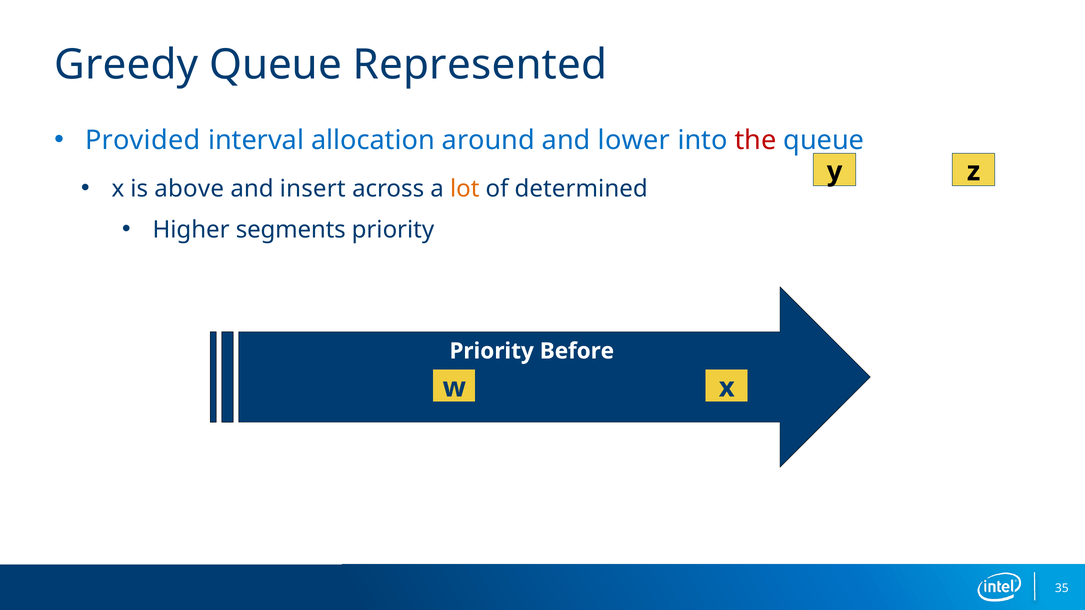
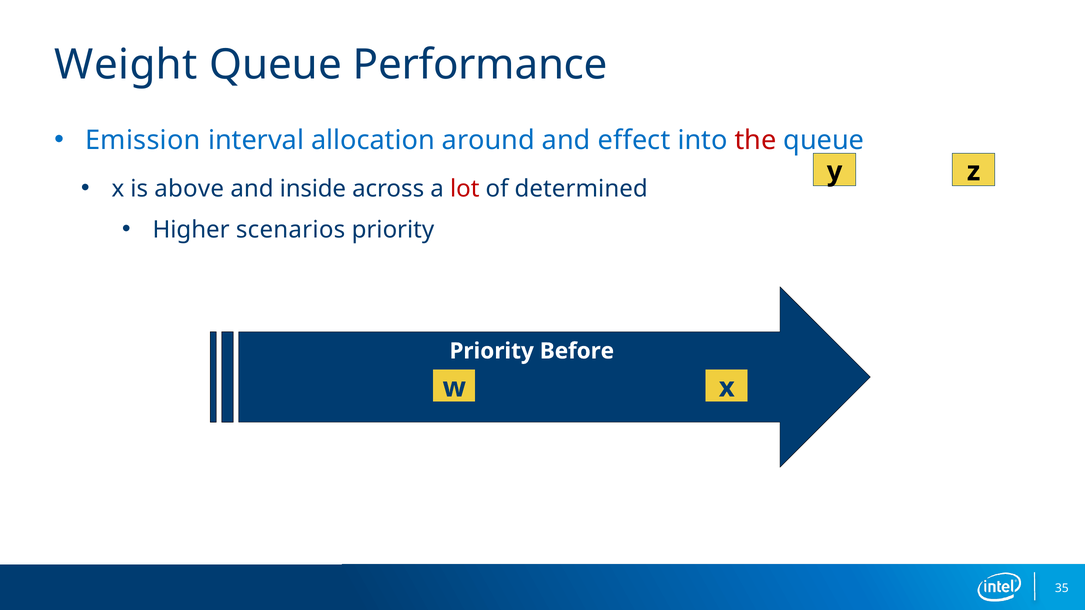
Greedy: Greedy -> Weight
Represented: Represented -> Performance
Provided: Provided -> Emission
lower: lower -> effect
insert: insert -> inside
lot colour: orange -> red
segments: segments -> scenarios
